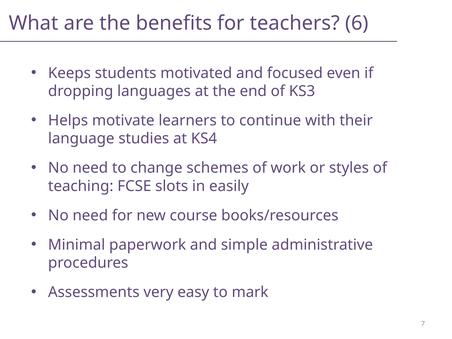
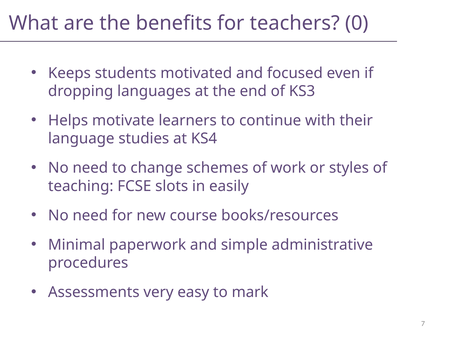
6: 6 -> 0
